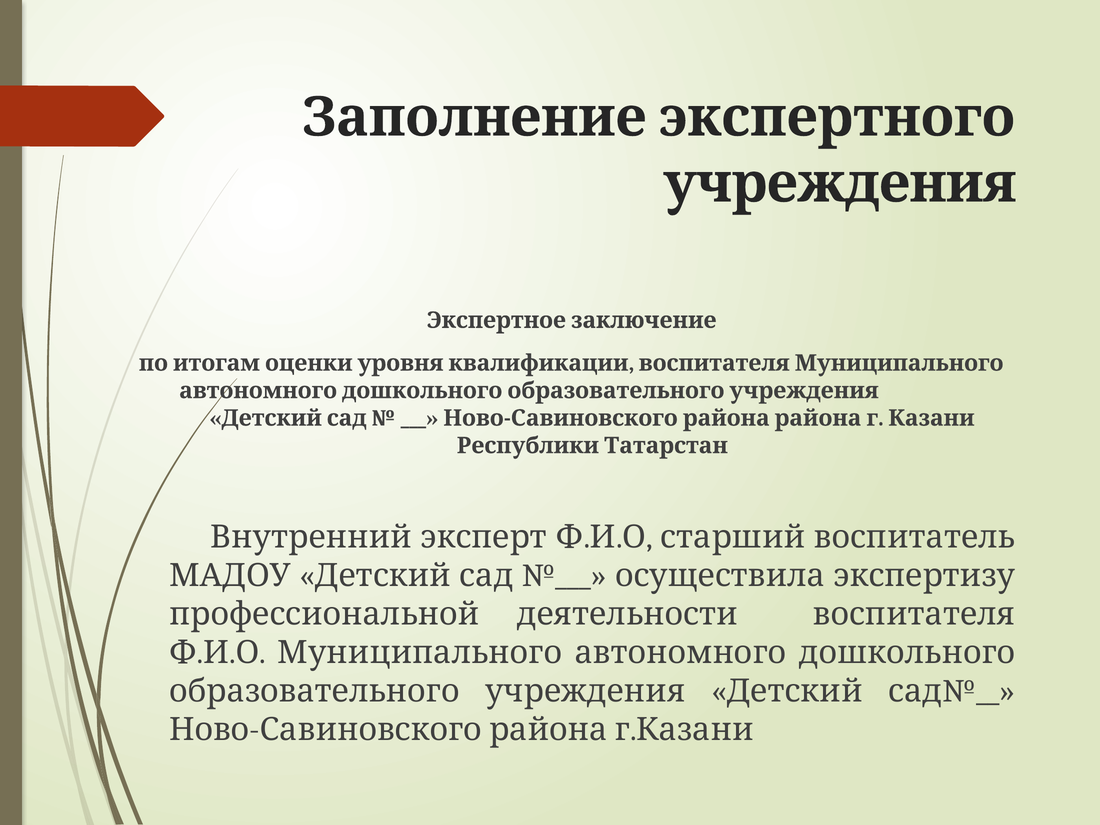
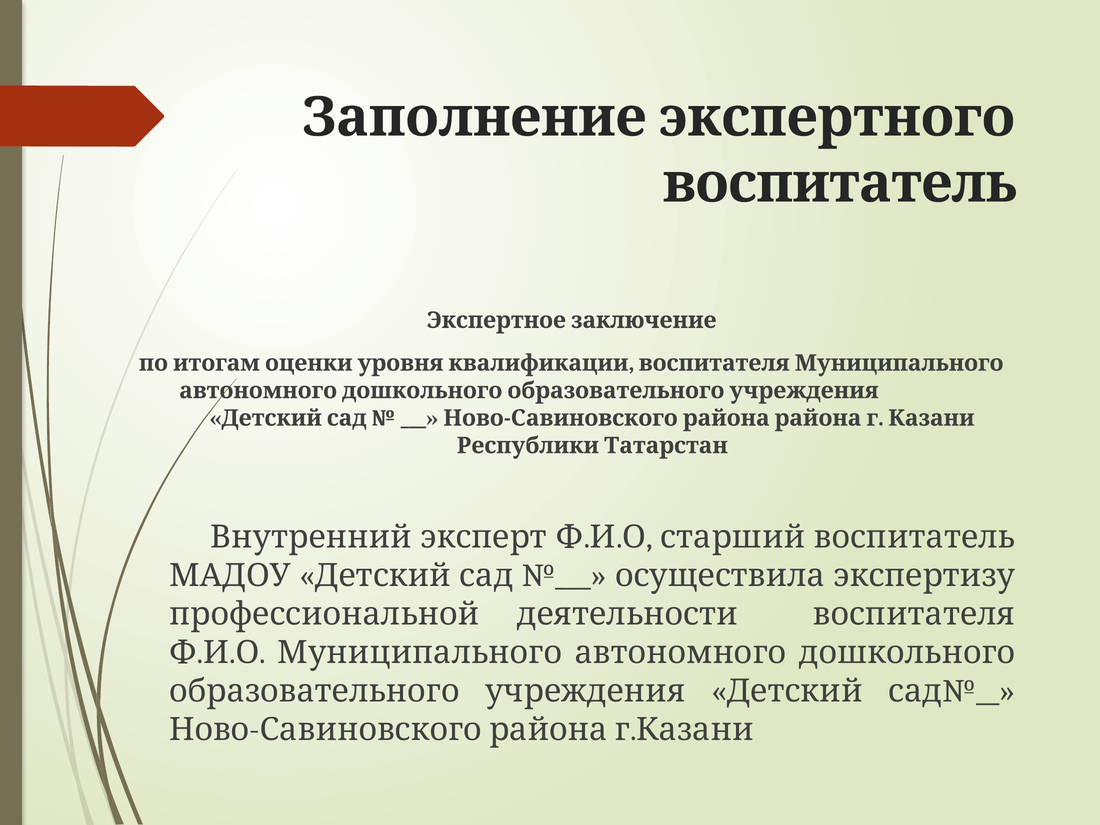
учреждения at (840, 183): учреждения -> воспитатель
